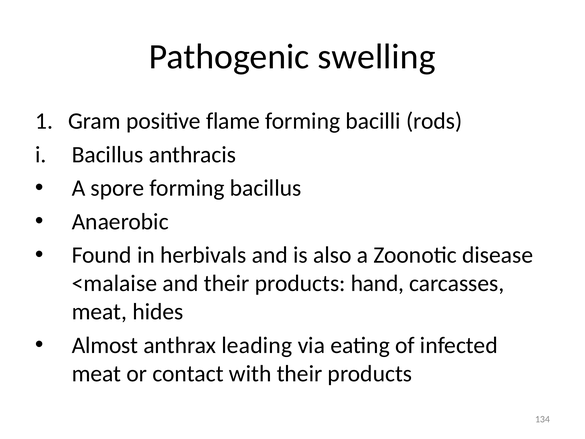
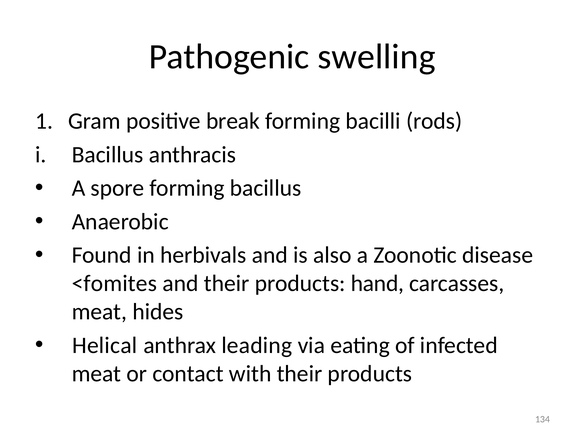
flame: flame -> break
<malaise: <malaise -> <fomites
Almost: Almost -> Helical
